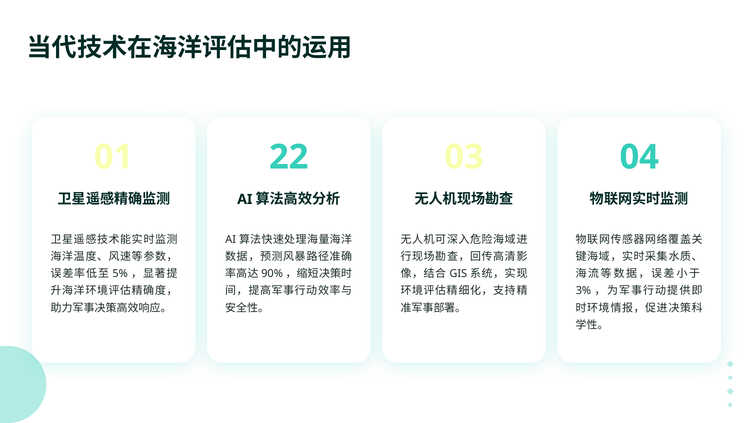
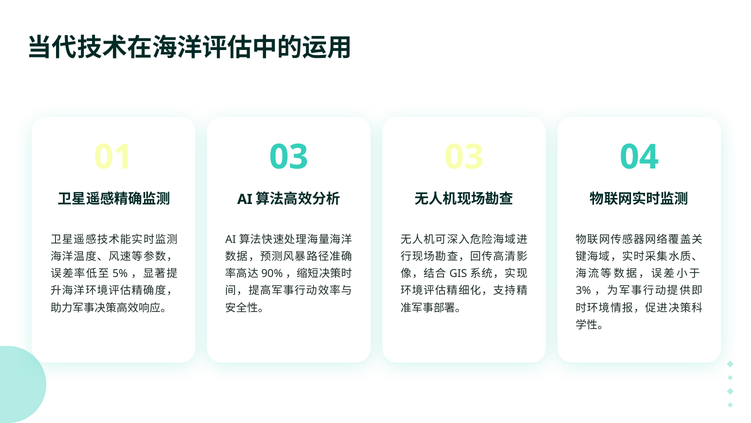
01 22: 22 -> 03
